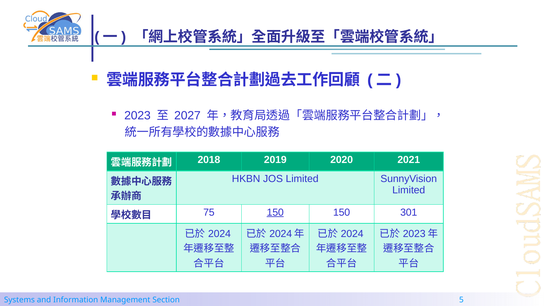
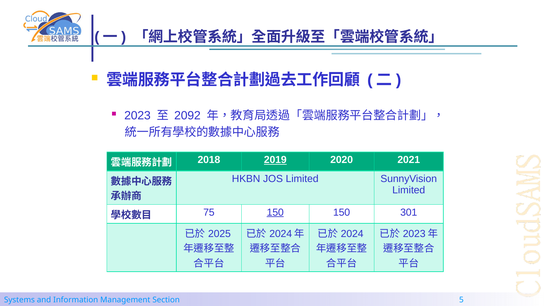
2027: 2027 -> 2092
2019 underline: none -> present
2024 at (219, 234): 2024 -> 2025
